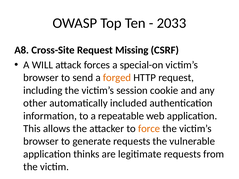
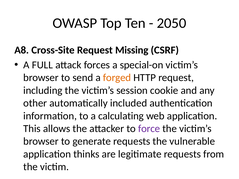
2033: 2033 -> 2050
WILL: WILL -> FULL
repeatable: repeatable -> calculating
force colour: orange -> purple
